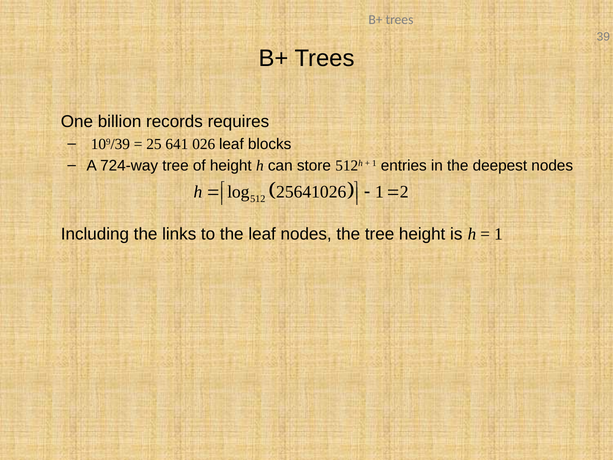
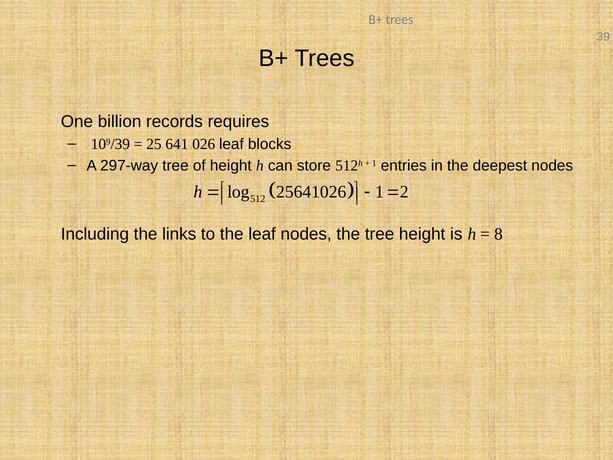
724-way: 724-way -> 297-way
1 at (498, 234): 1 -> 8
